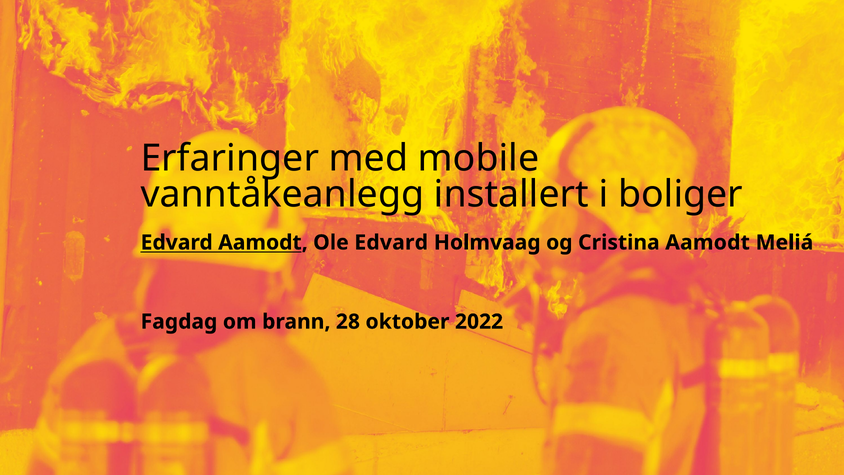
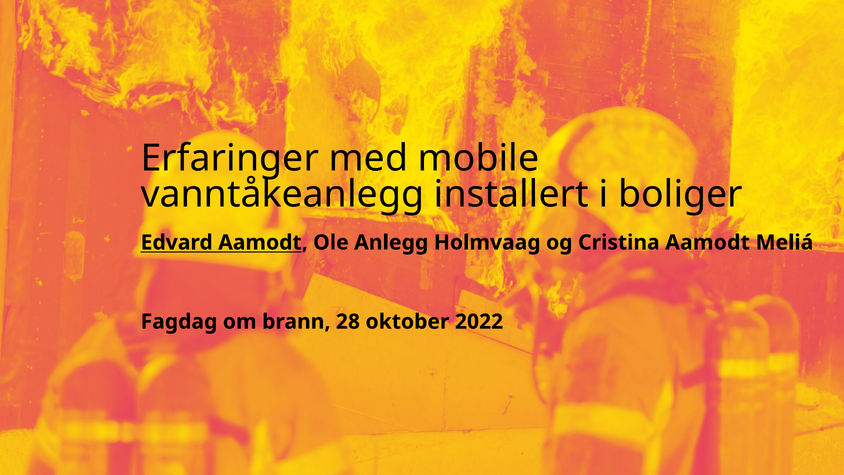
Ole Edvard: Edvard -> Anlegg
